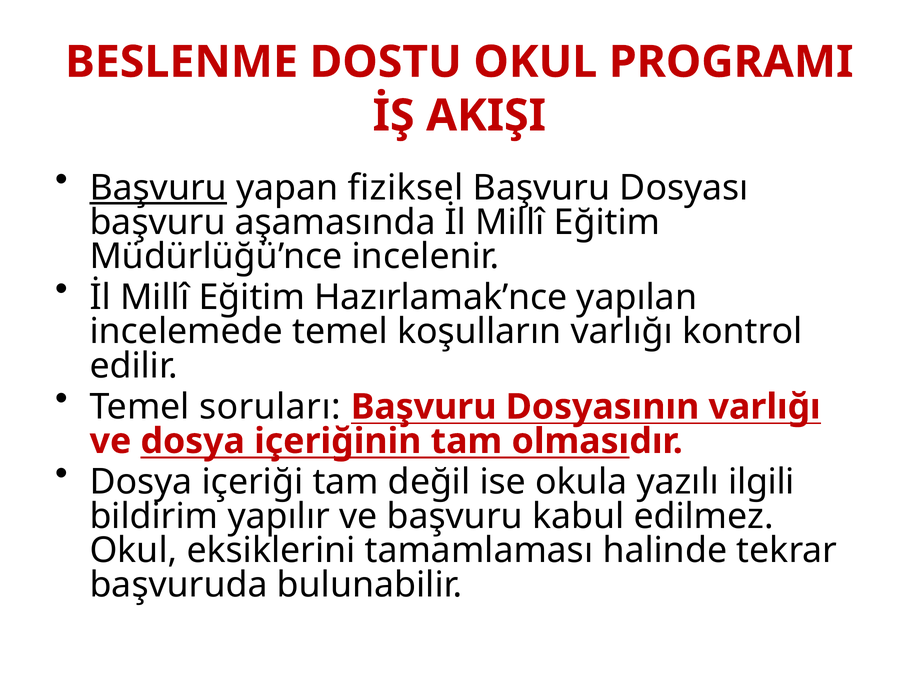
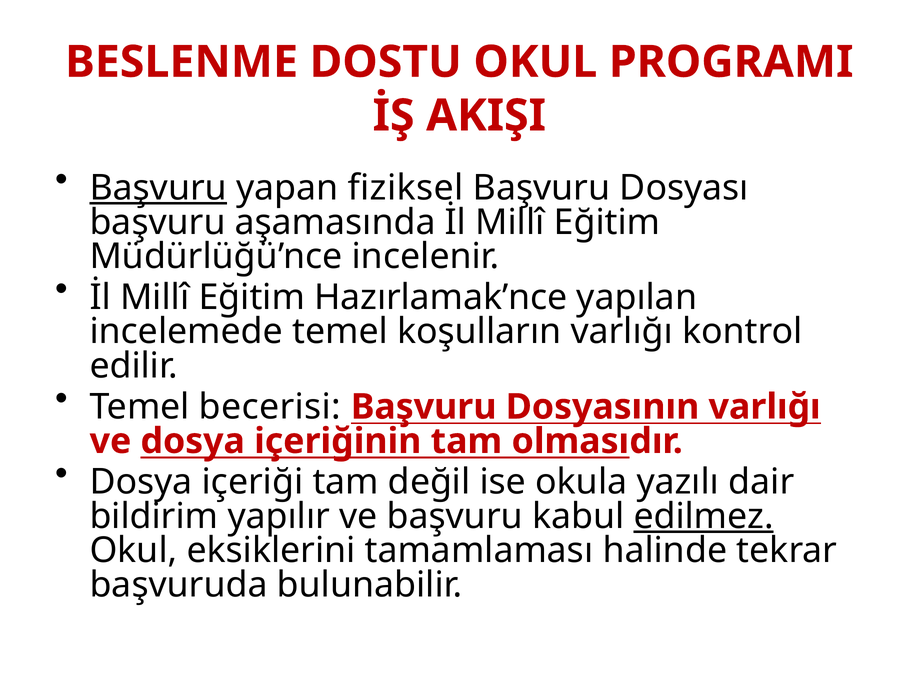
soruları: soruları -> becerisi
ilgili: ilgili -> dair
edilmez underline: none -> present
